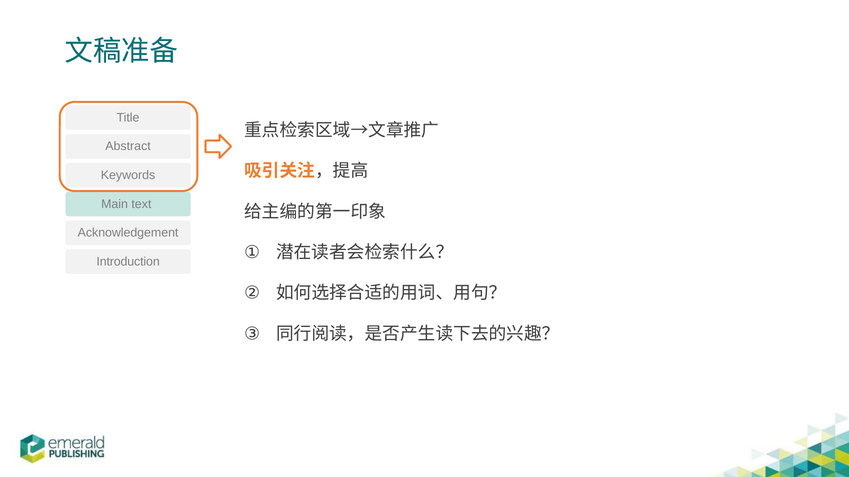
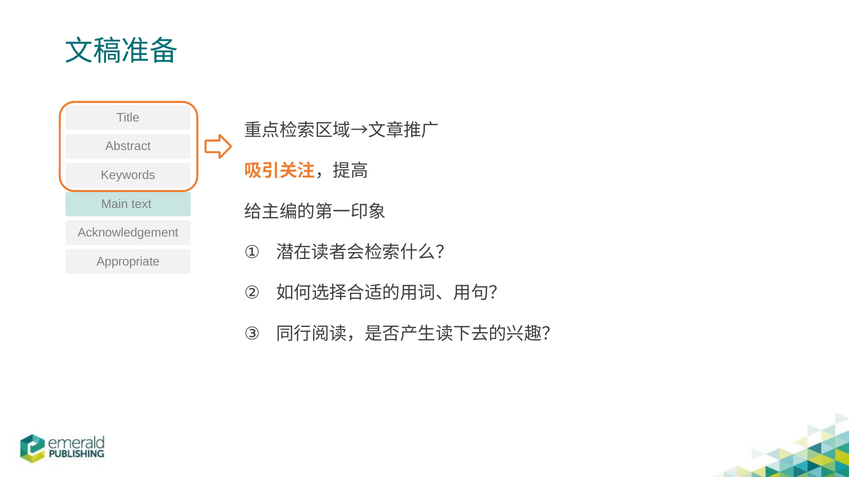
Introduction: Introduction -> Appropriate
